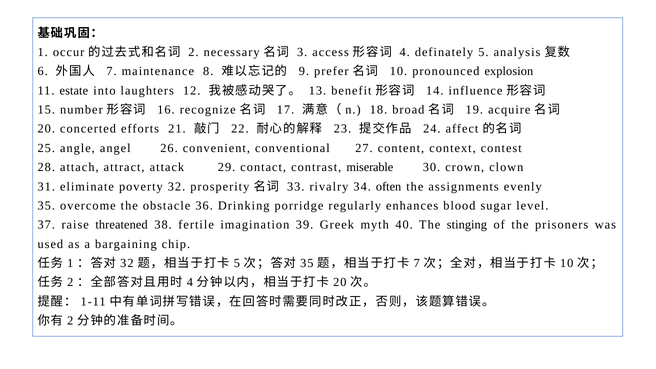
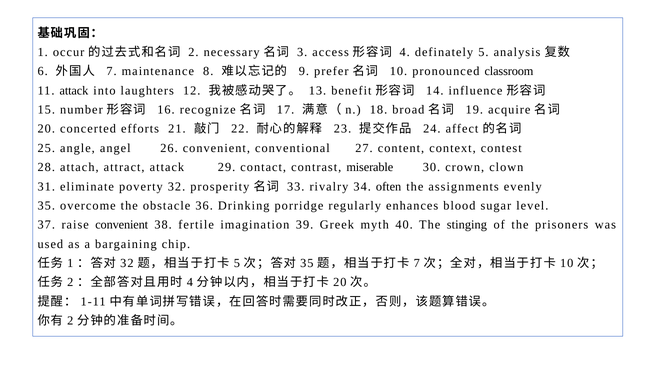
explosion: explosion -> classroom
11 estate: estate -> attack
raise threatened: threatened -> convenient
